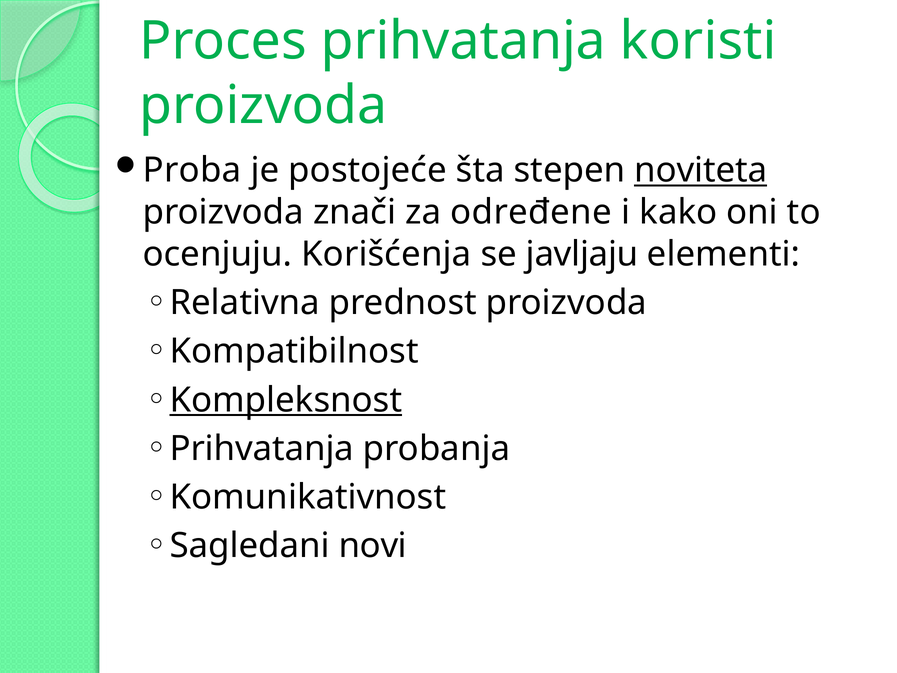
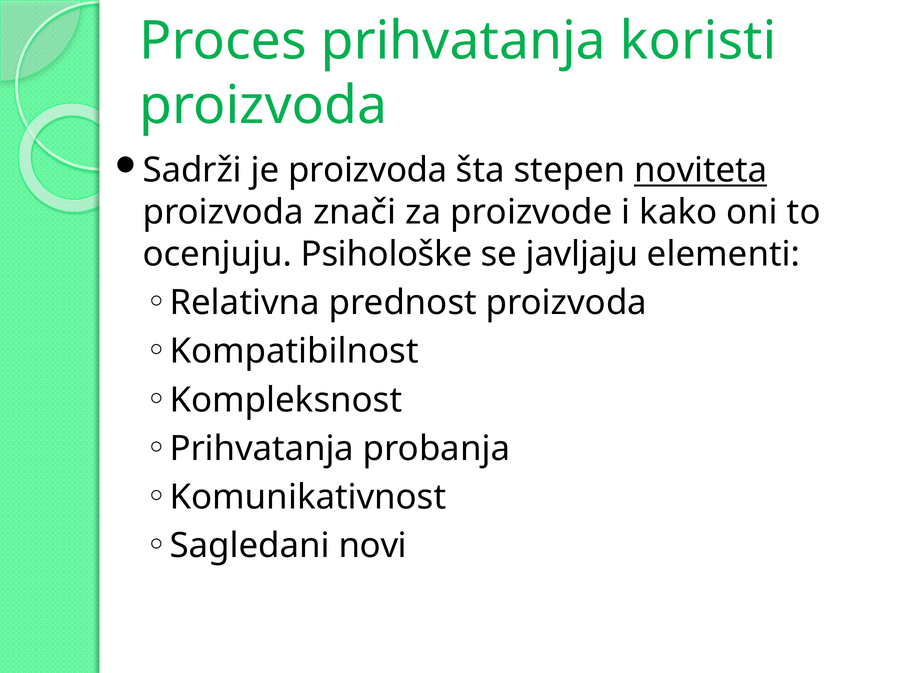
Proba: Proba -> Sadrži
je postojeće: postojeće -> proizvoda
određene: određene -> proizvode
Korišćenja: Korišćenja -> Psihološke
Kompleksnost underline: present -> none
